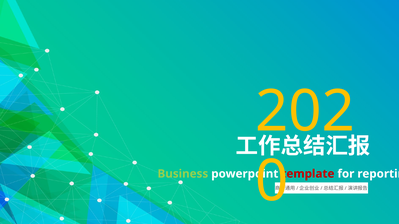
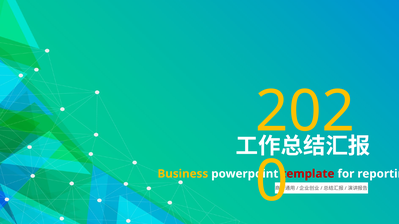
Business colour: light green -> yellow
